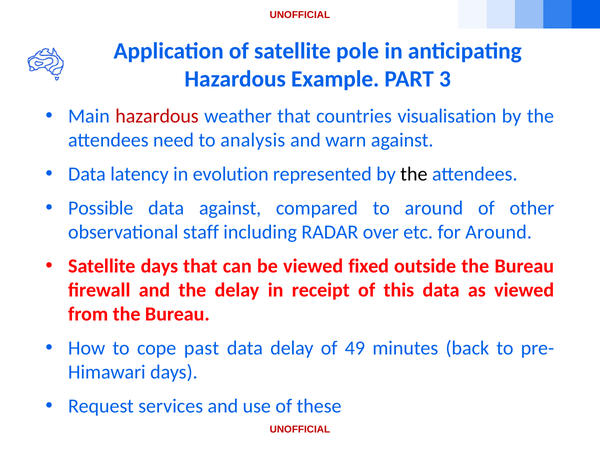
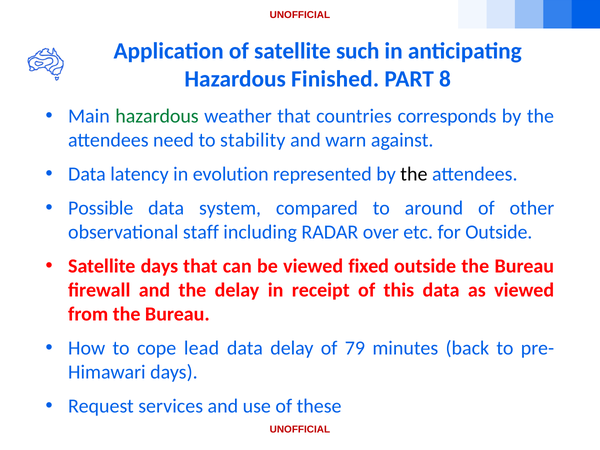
pole: pole -> such
Example: Example -> Finished
3: 3 -> 8
hazardous at (157, 116) colour: red -> green
visualisation: visualisation -> corresponds
analysis: analysis -> stability
data against: against -> system
for Around: Around -> Outside
past: past -> lead
49: 49 -> 79
